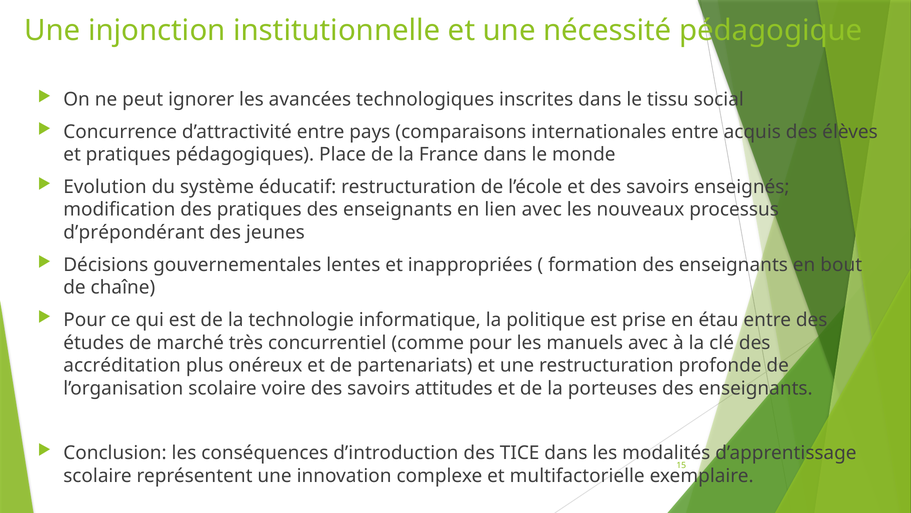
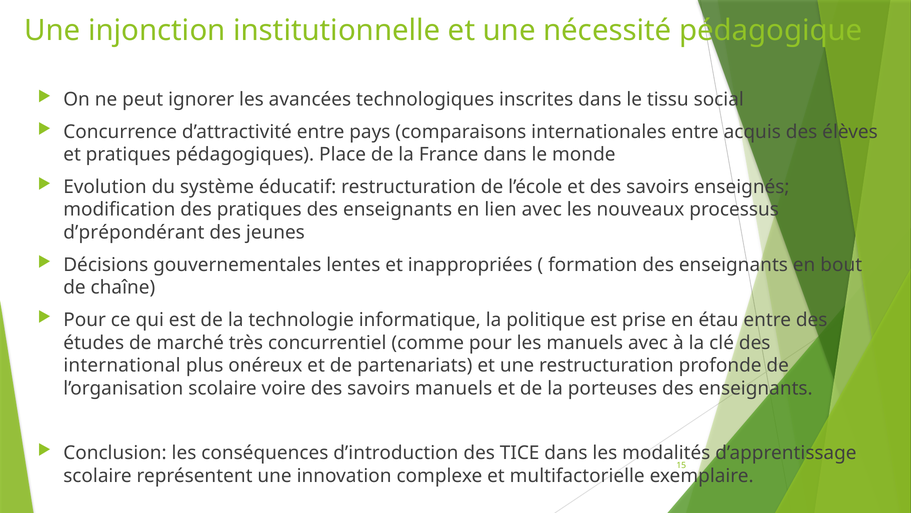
accréditation: accréditation -> international
savoirs attitudes: attitudes -> manuels
